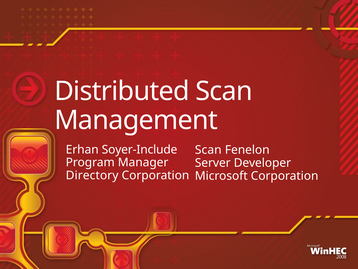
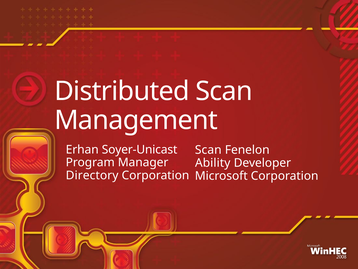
Soyer-Include: Soyer-Include -> Soyer-Unicast
Server: Server -> Ability
